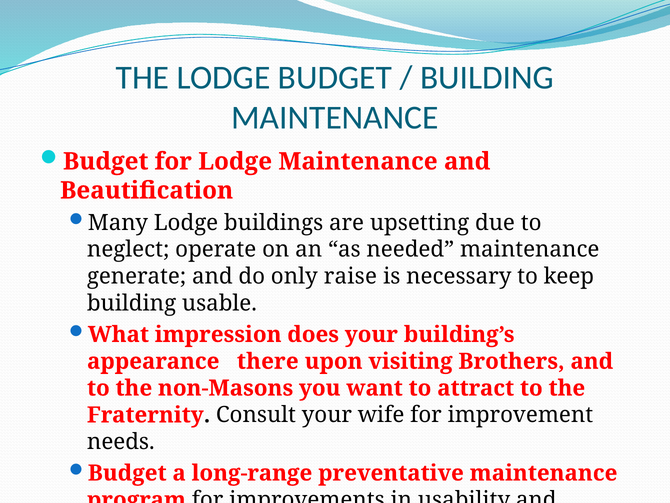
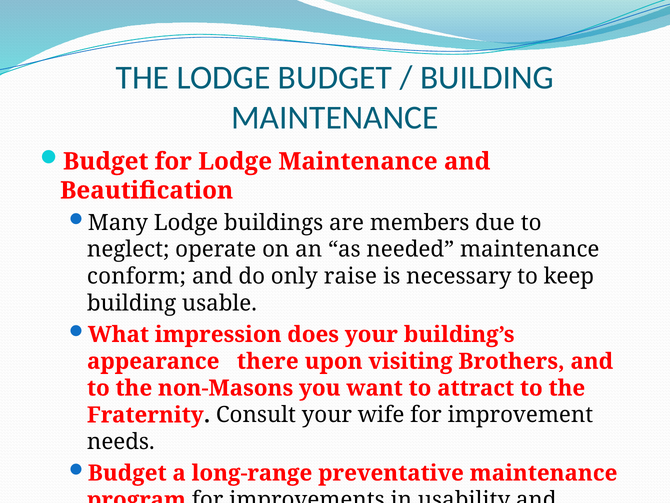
upsetting: upsetting -> members
generate: generate -> conform
